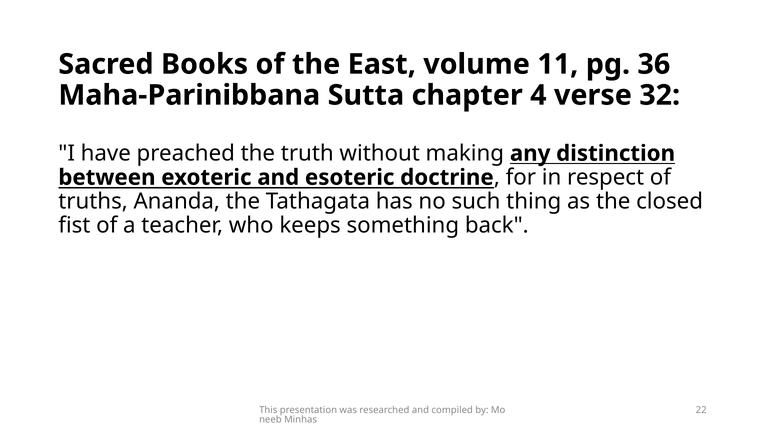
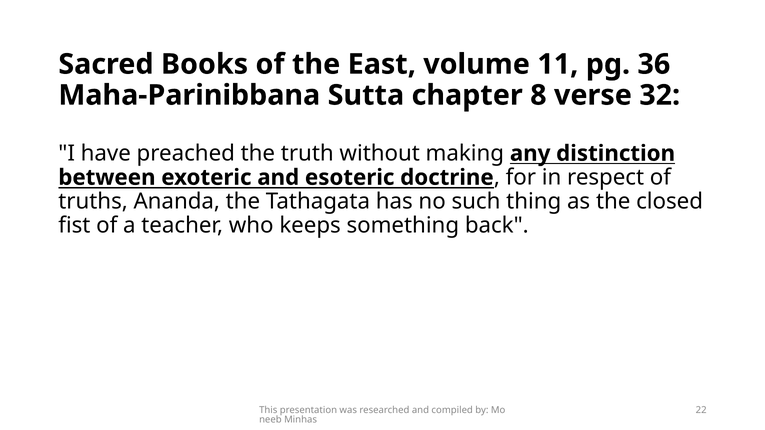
4: 4 -> 8
